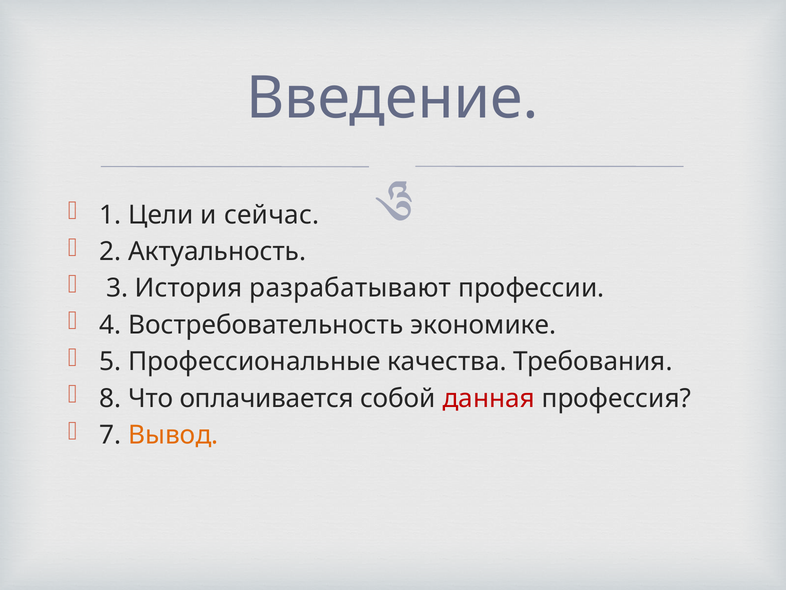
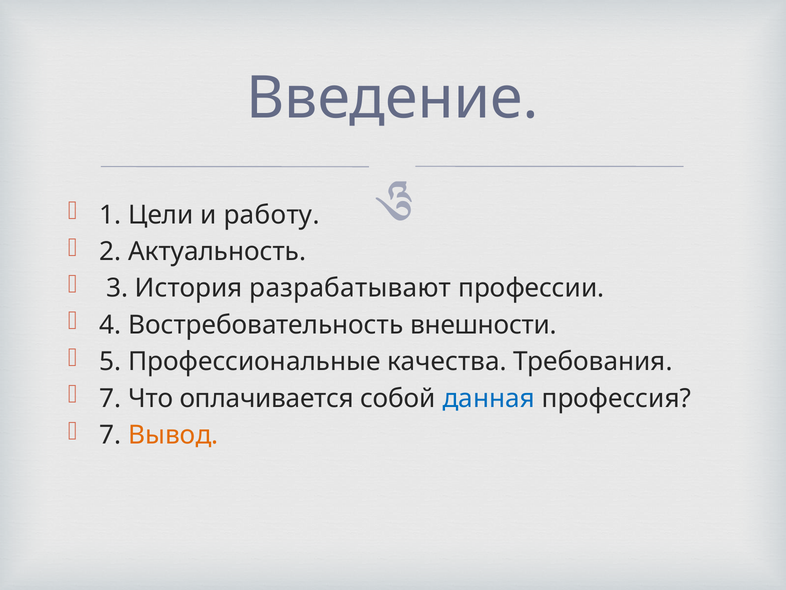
сейчас: сейчас -> работу
экономике: экономике -> внешности
8 at (110, 398): 8 -> 7
данная colour: red -> blue
